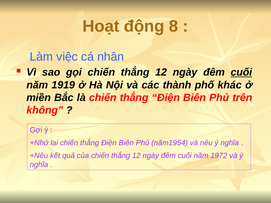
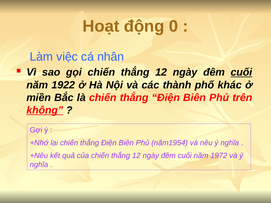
8: 8 -> 0
1919: 1919 -> 1922
không underline: none -> present
